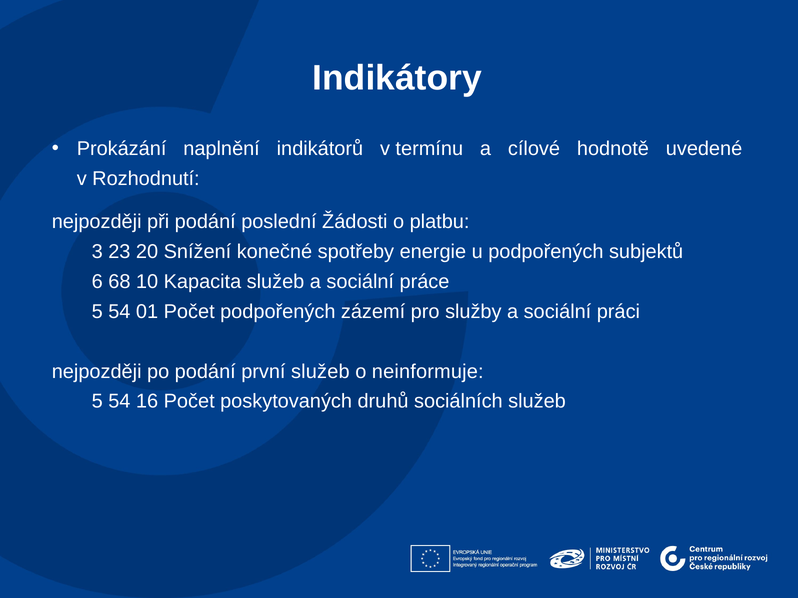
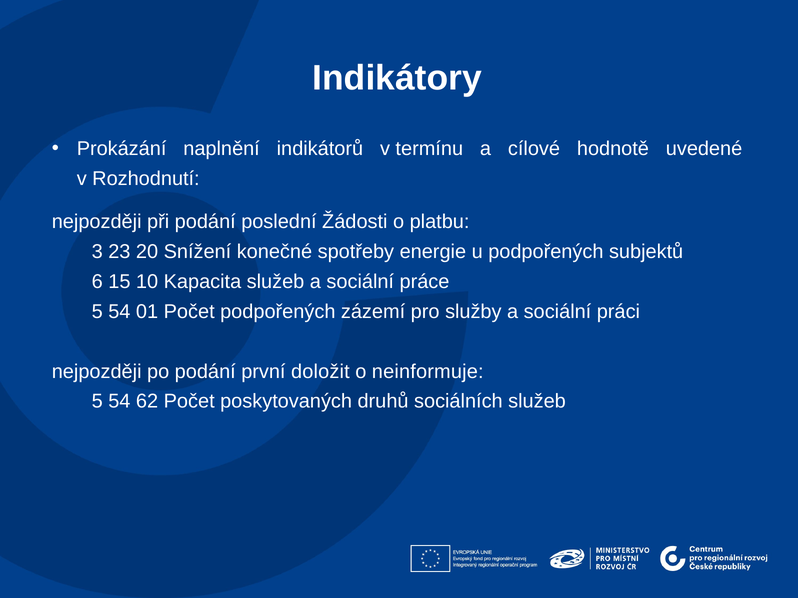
68: 68 -> 15
první služeb: služeb -> doložit
16: 16 -> 62
